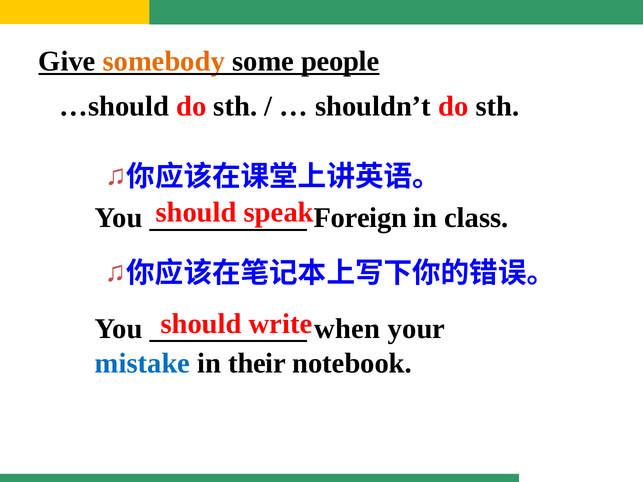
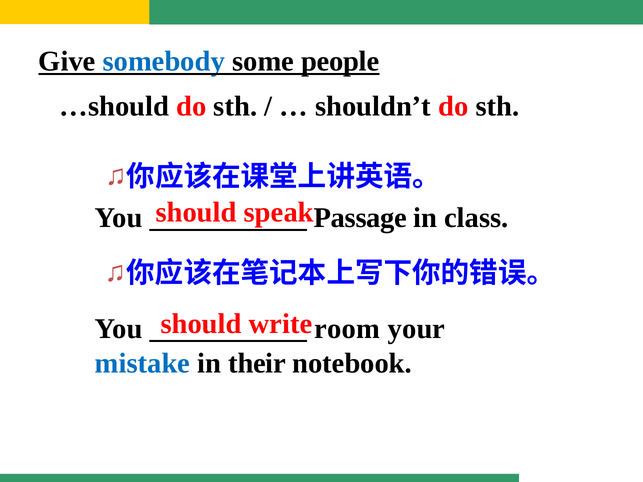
somebody colour: orange -> blue
Foreign: Foreign -> Passage
when: when -> room
